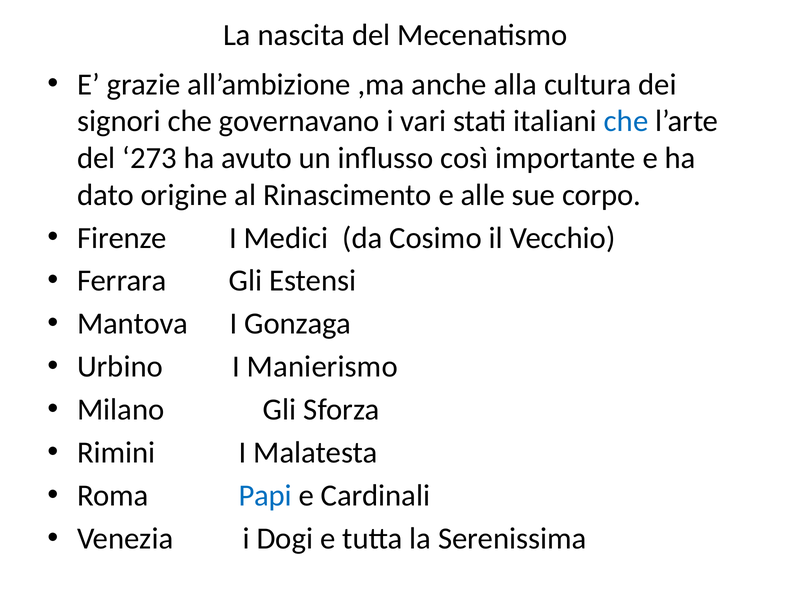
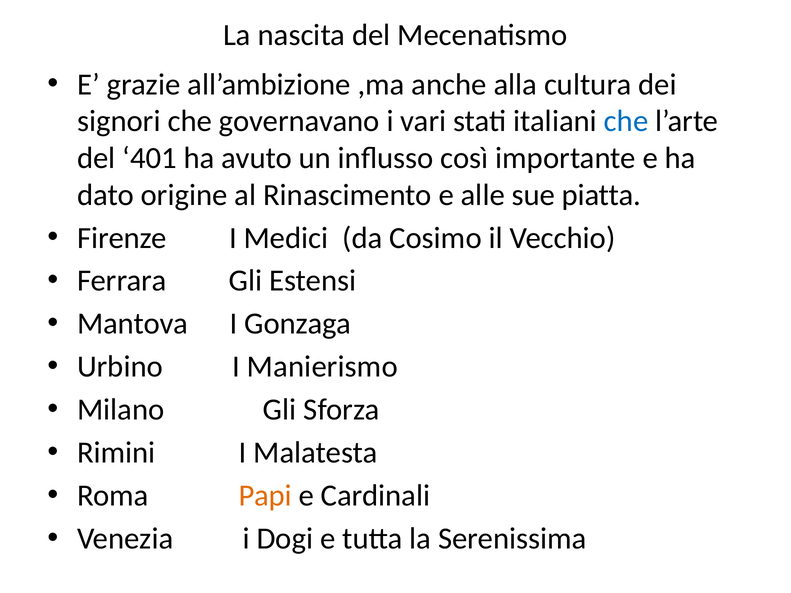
273: 273 -> 401
corpo: corpo -> piatta
Papi colour: blue -> orange
